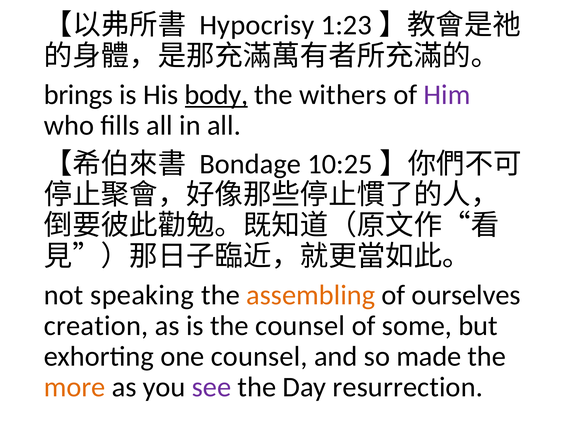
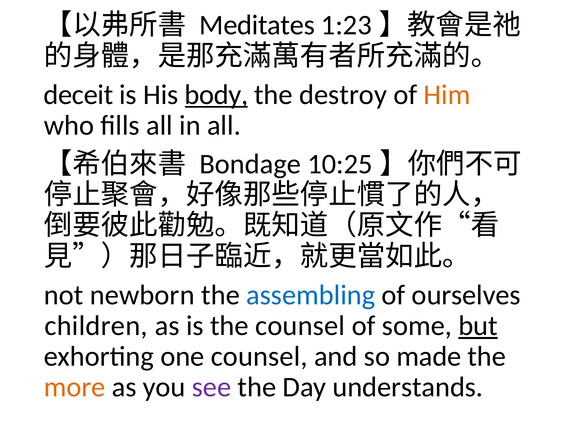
Hypocrisy: Hypocrisy -> Meditates
brings: brings -> deceit
withers: withers -> destroy
Him colour: purple -> orange
speaking: speaking -> newborn
assembling colour: orange -> blue
creation: creation -> children
but underline: none -> present
resurrection: resurrection -> understands
